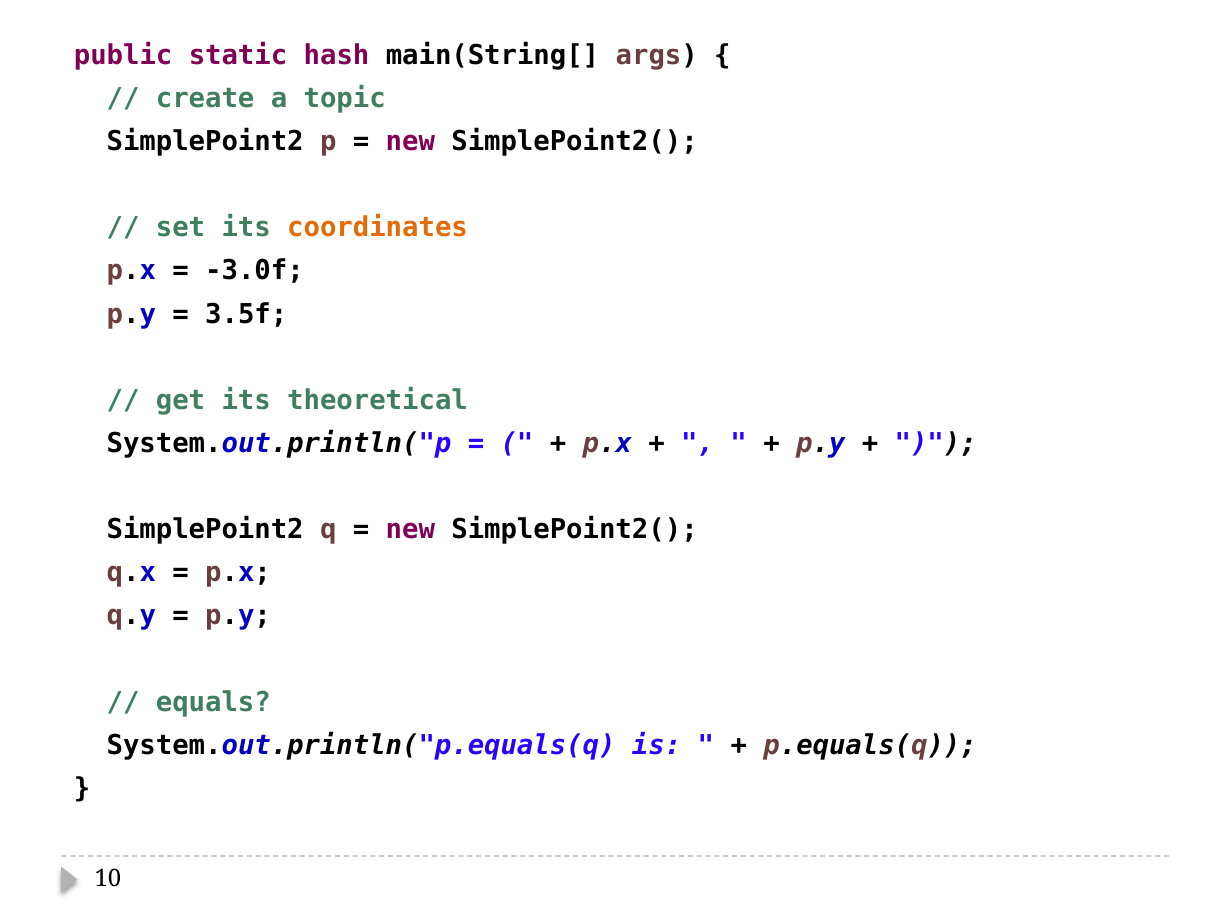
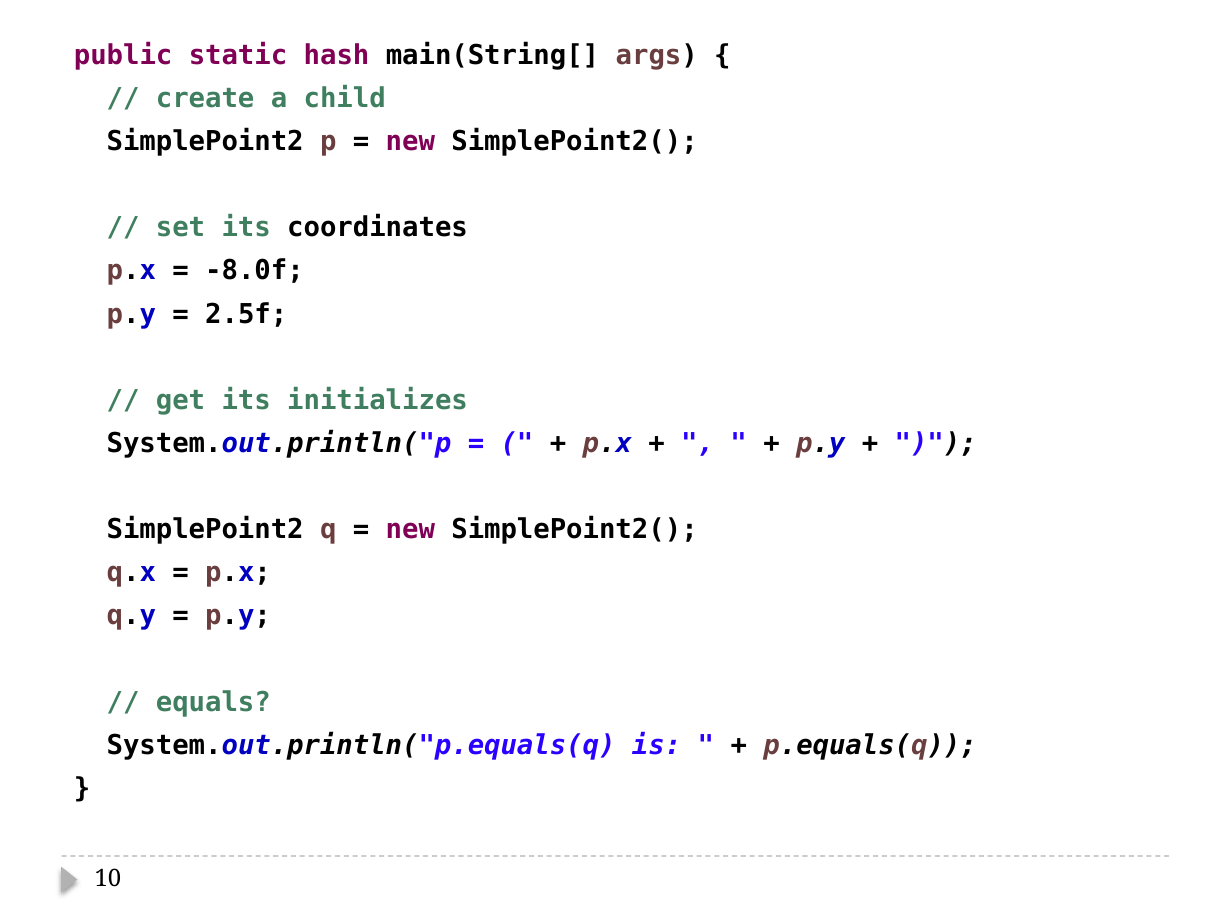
topic: topic -> child
coordinates colour: orange -> black
-3.0f: -3.0f -> -8.0f
3.5f: 3.5f -> 2.5f
theoretical: theoretical -> initializes
